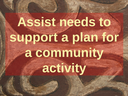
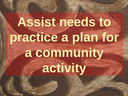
support: support -> practice
